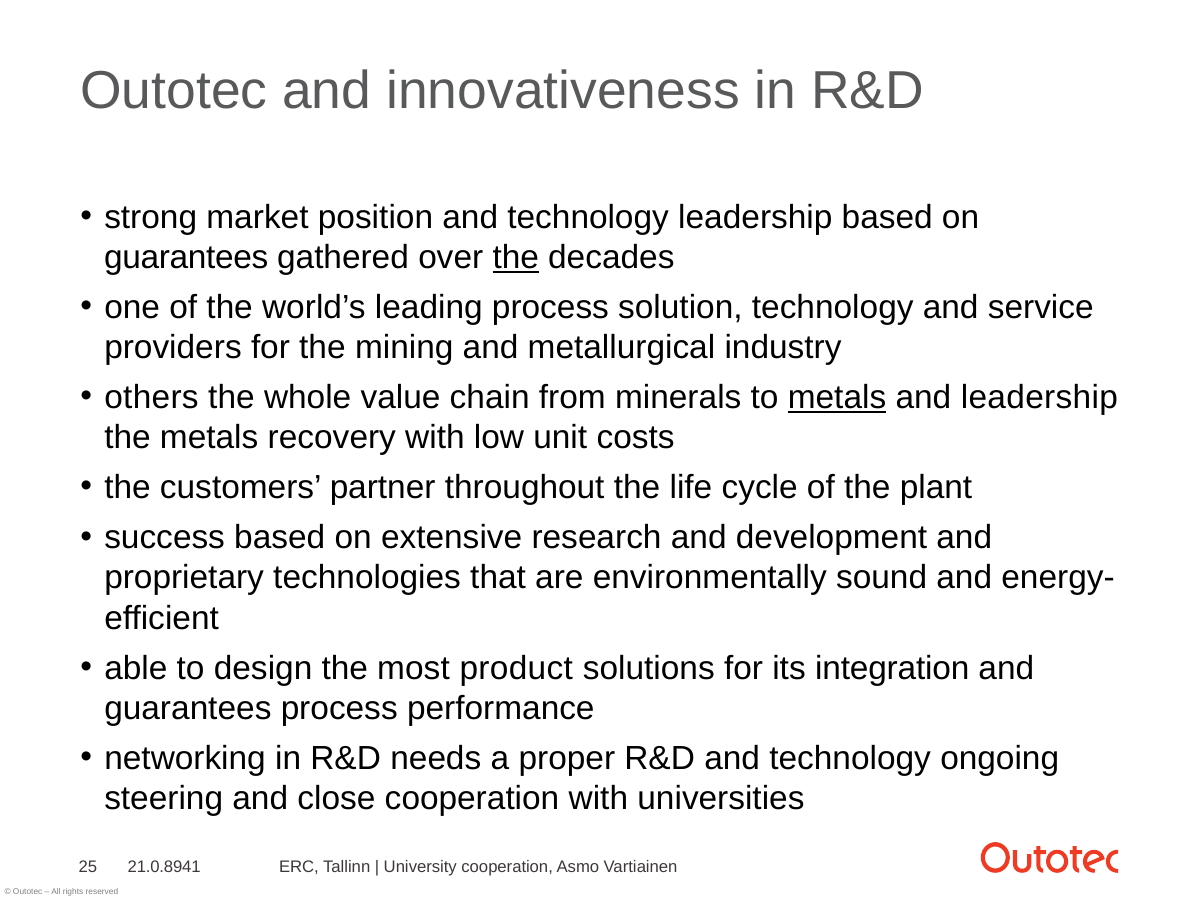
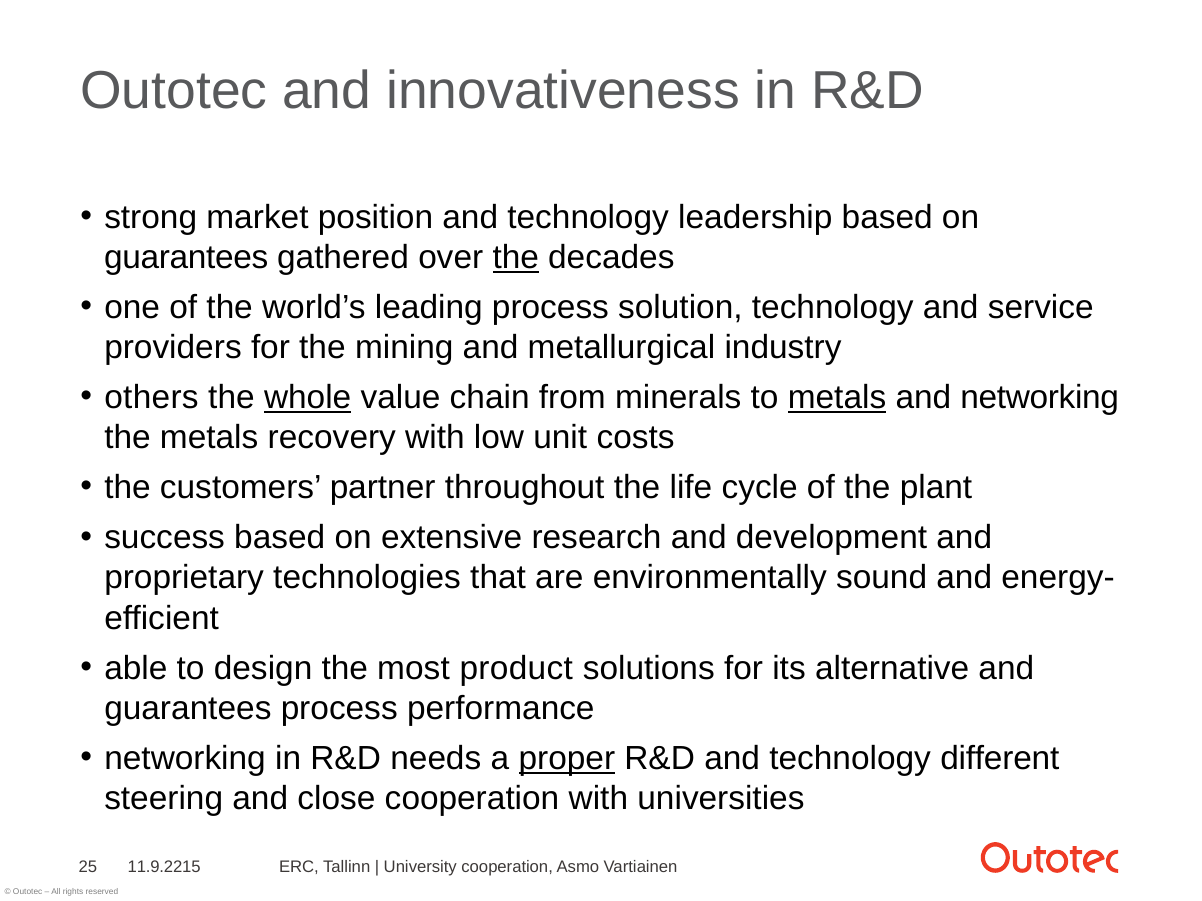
whole underline: none -> present
and leadership: leadership -> networking
integration: integration -> alternative
proper underline: none -> present
ongoing: ongoing -> different
21.0.8941: 21.0.8941 -> 11.9.2215
